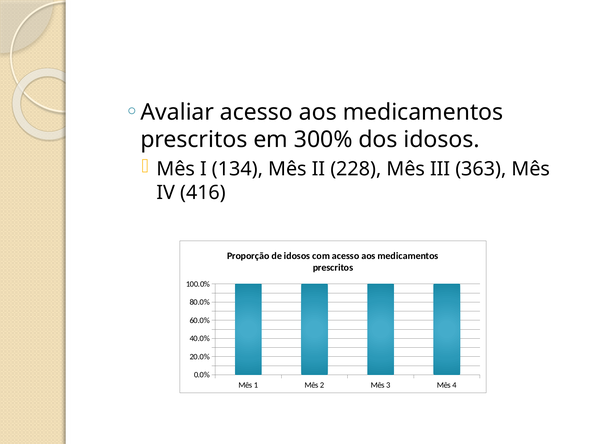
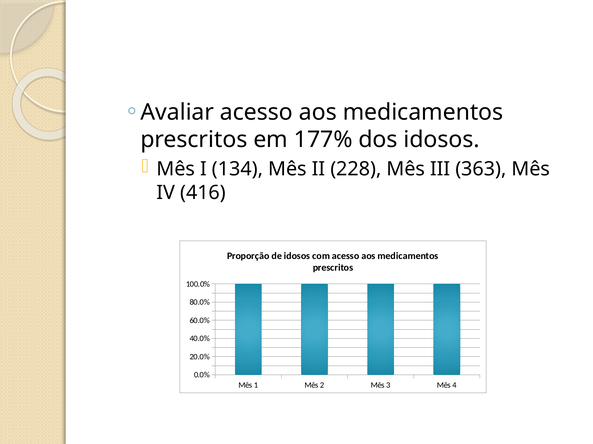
300%: 300% -> 177%
